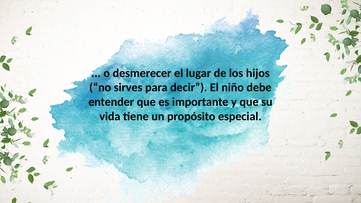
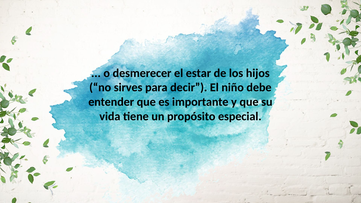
lugar: lugar -> estar
